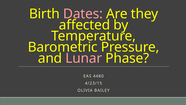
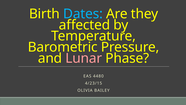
Dates colour: pink -> light blue
